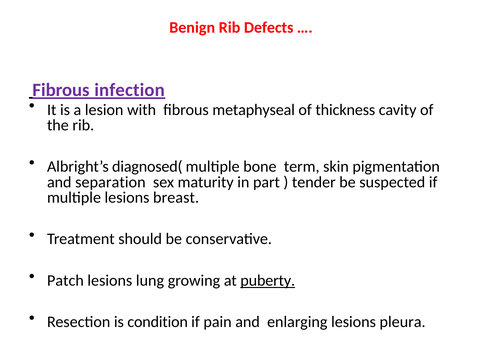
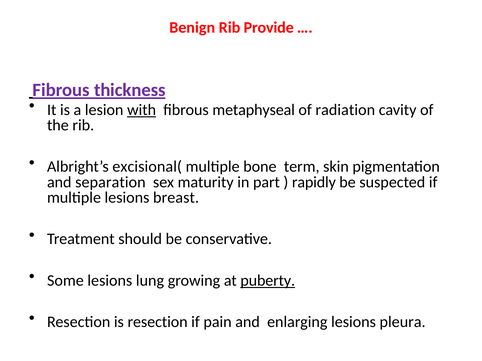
Defects: Defects -> Provide
infection: infection -> thickness
with underline: none -> present
thickness: thickness -> radiation
diagnosed(: diagnosed( -> excisional(
tender: tender -> rapidly
Patch: Patch -> Some
is condition: condition -> resection
